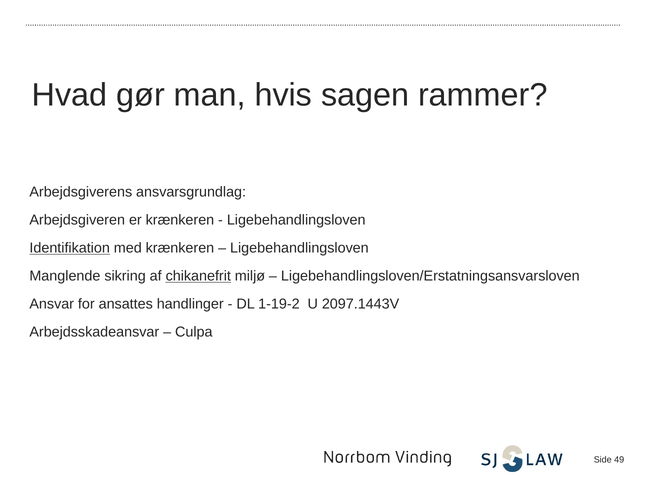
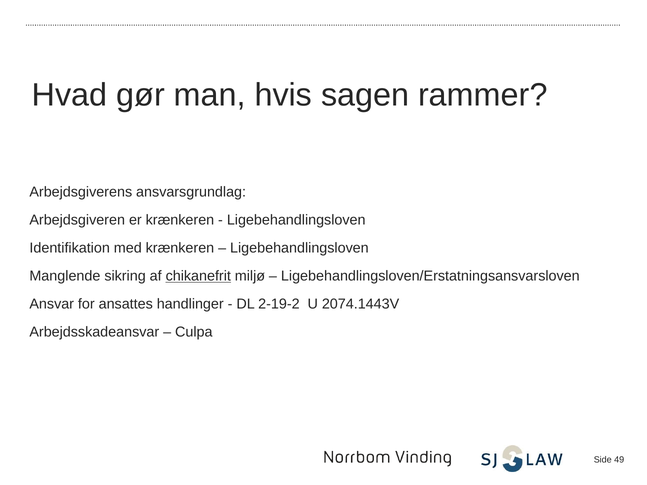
Identifikation underline: present -> none
1-19-2: 1-19-2 -> 2-19-2
2097.1443V: 2097.1443V -> 2074.1443V
